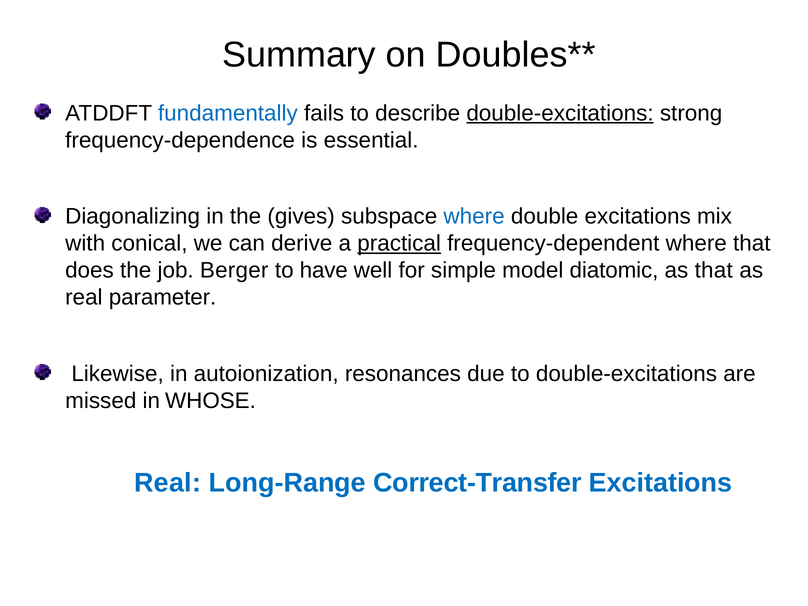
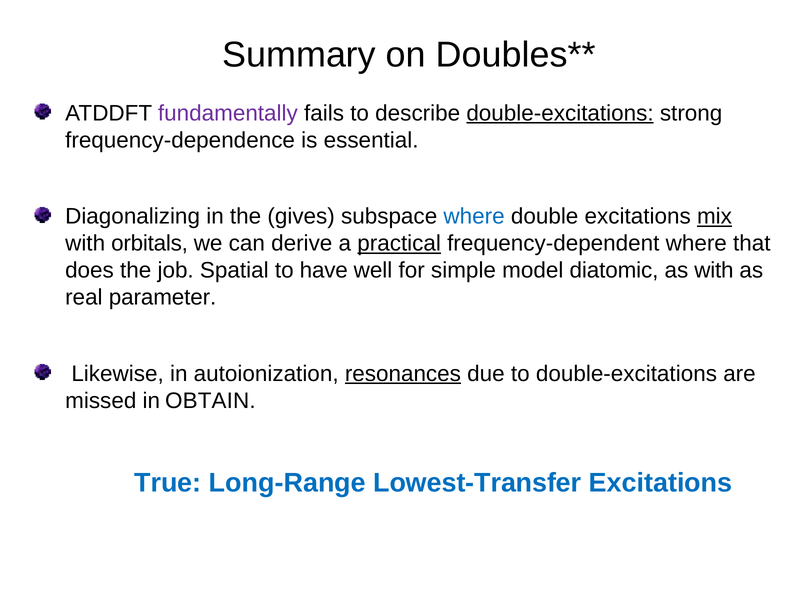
fundamentally colour: blue -> purple
mix underline: none -> present
conical: conical -> orbitals
Berger: Berger -> Spatial
as that: that -> with
resonances underline: none -> present
WHOSE: WHOSE -> OBTAIN
Real at (168, 483): Real -> True
Correct-Transfer: Correct-Transfer -> Lowest-Transfer
